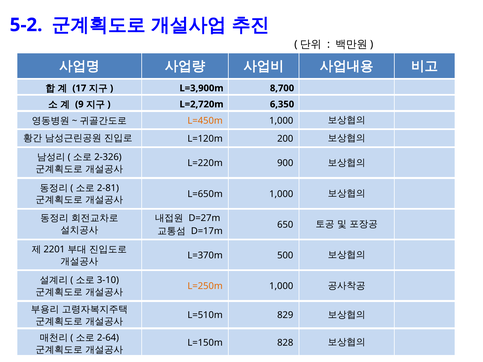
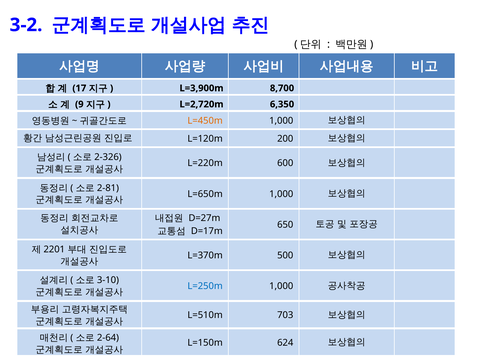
5-2: 5-2 -> 3-2
900: 900 -> 600
L=250m colour: orange -> blue
829: 829 -> 703
828: 828 -> 624
